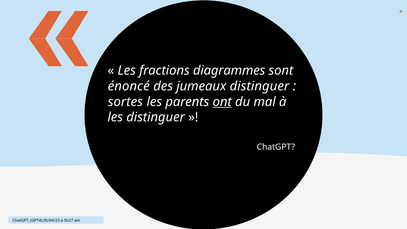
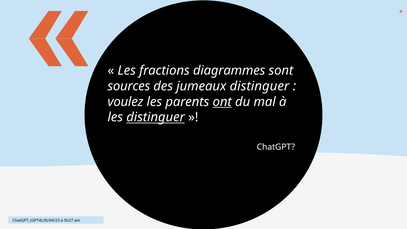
énoncé: énoncé -> sources
sortes: sortes -> voulez
distinguer at (156, 117) underline: none -> present
